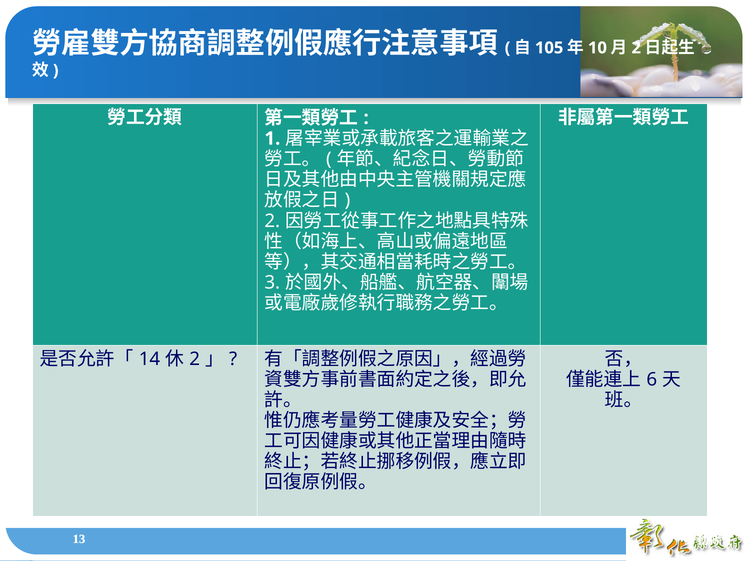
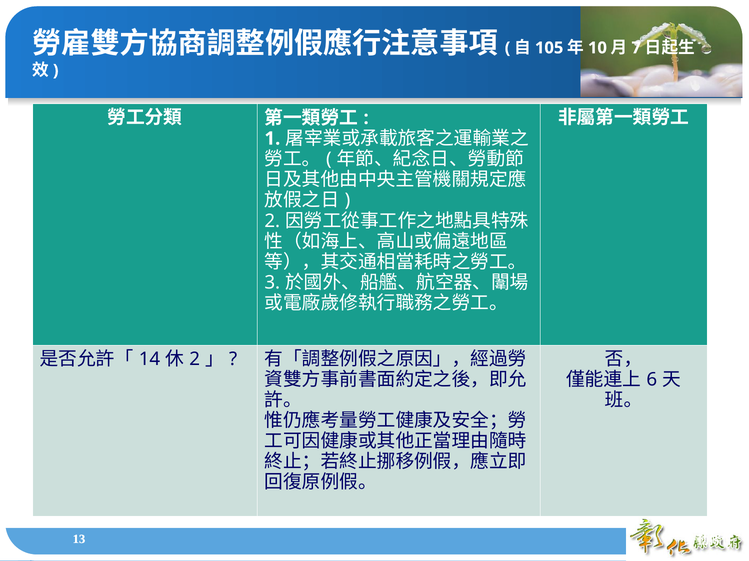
2 at (636, 48): 2 -> 7
